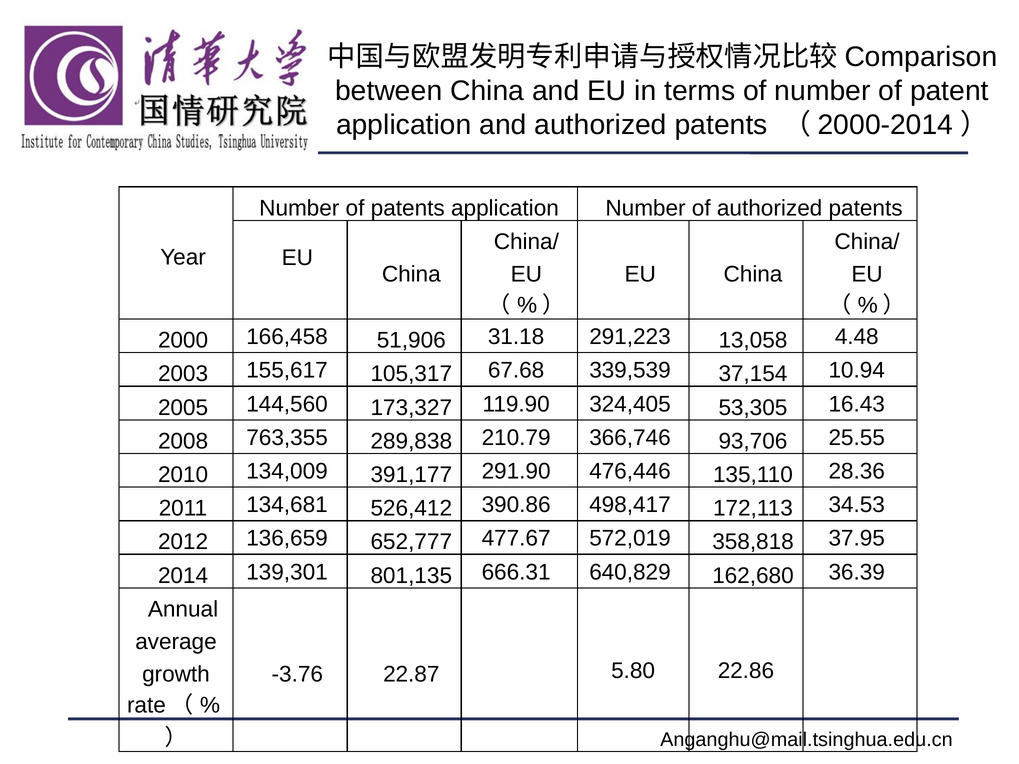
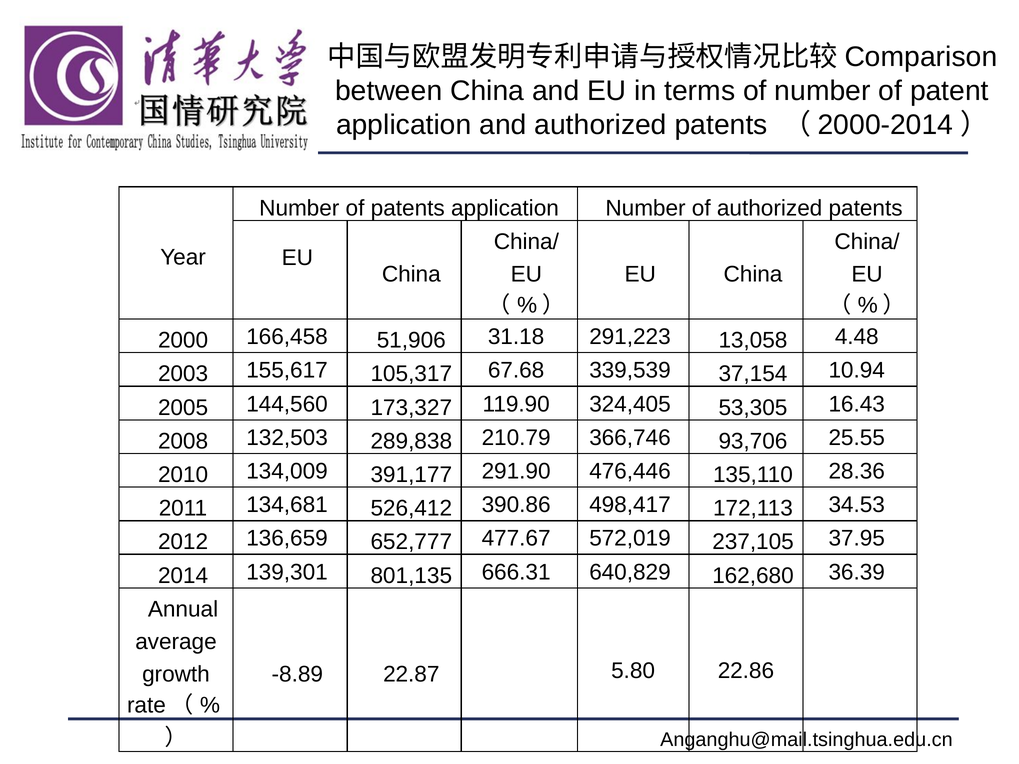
763,355: 763,355 -> 132,503
358,818: 358,818 -> 237,105
-3.76: -3.76 -> -8.89
